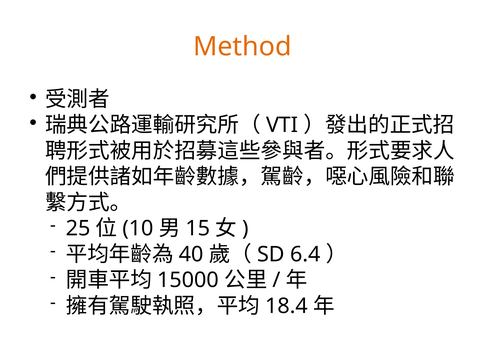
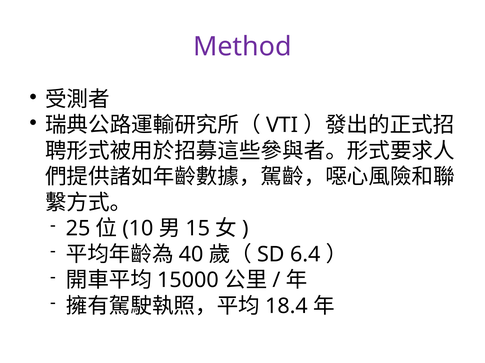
Method colour: orange -> purple
